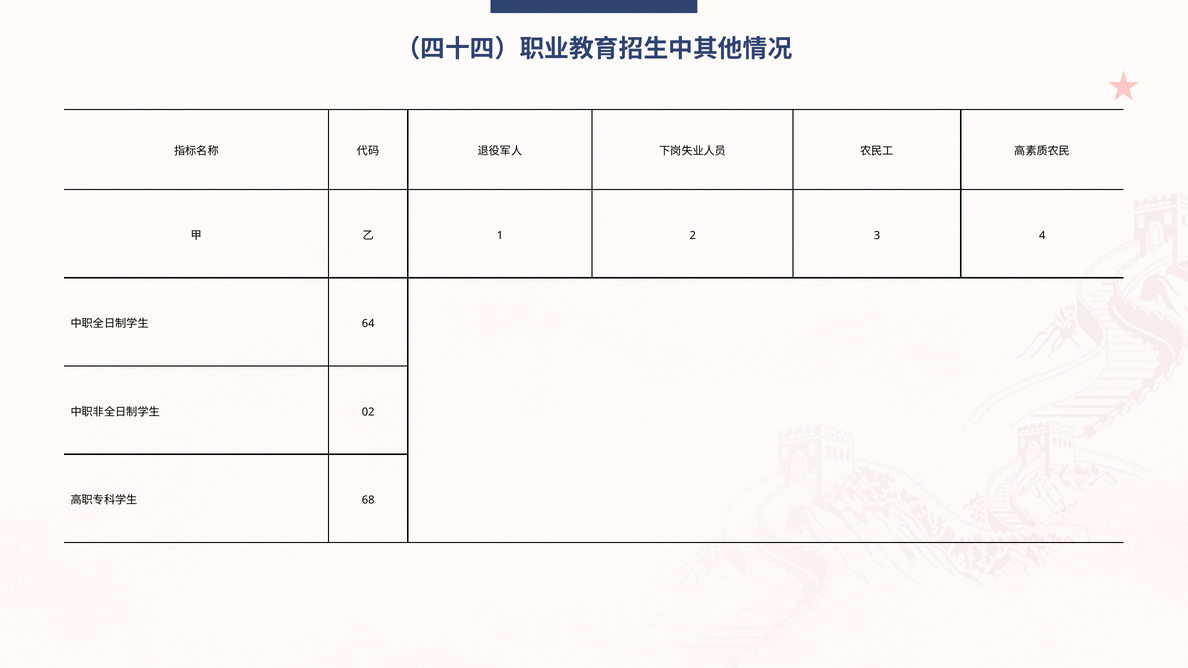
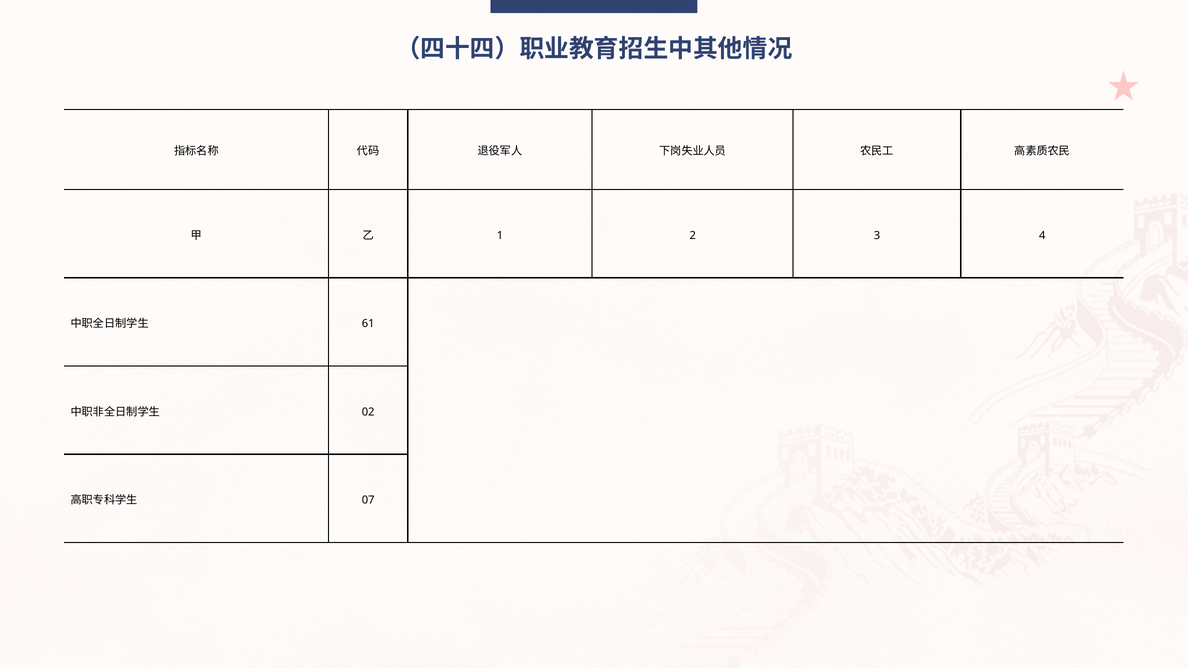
64: 64 -> 61
68: 68 -> 07
